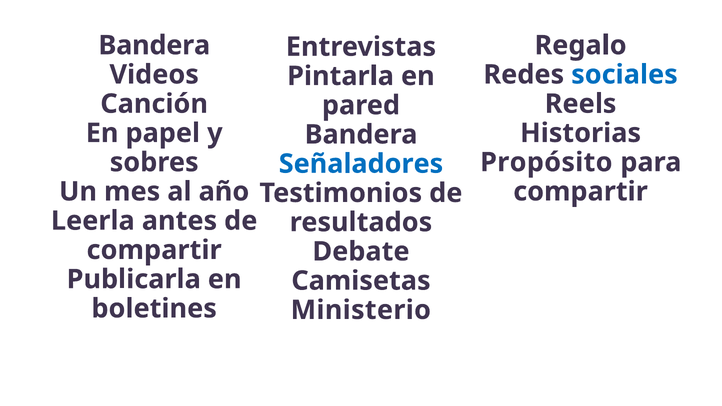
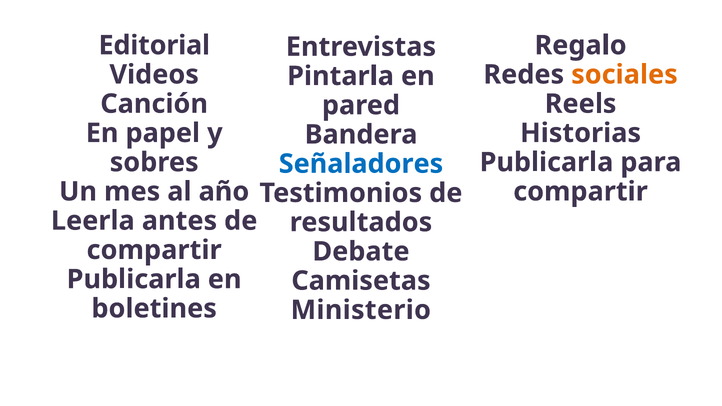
Bandera at (154, 45): Bandera -> Editorial
sociales colour: blue -> orange
Propósito at (546, 162): Propósito -> Publicarla
